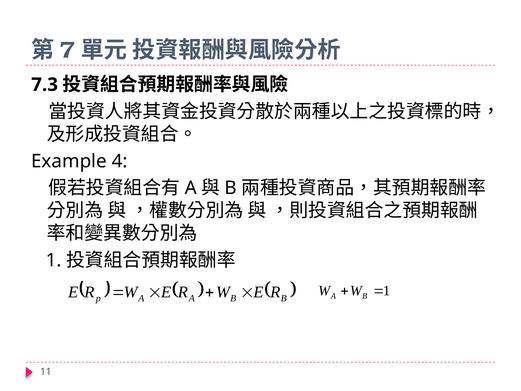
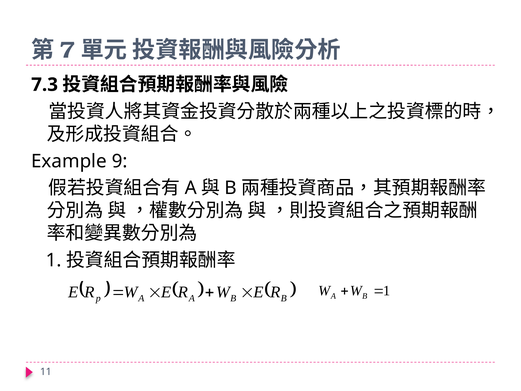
4: 4 -> 9
